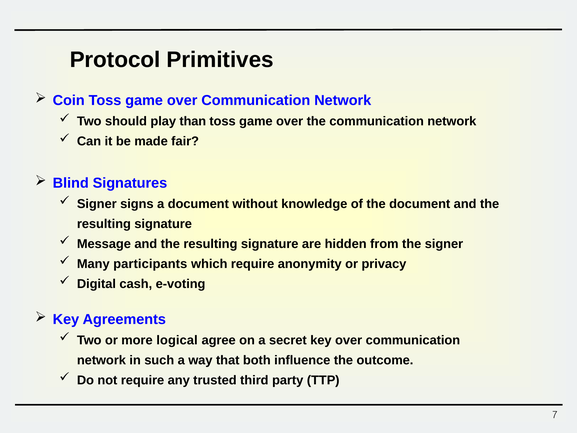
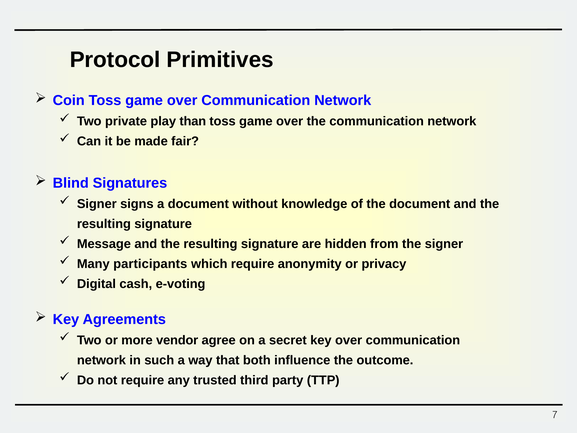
should: should -> private
logical: logical -> vendor
